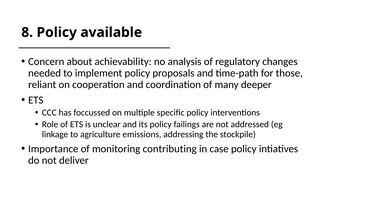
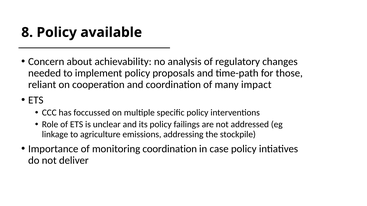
deeper: deeper -> impact
monitoring contributing: contributing -> coordination
